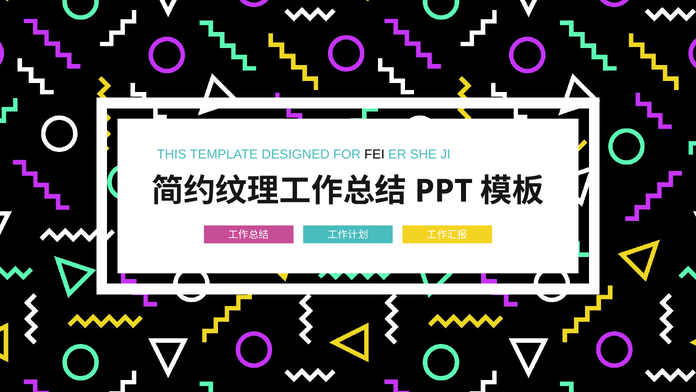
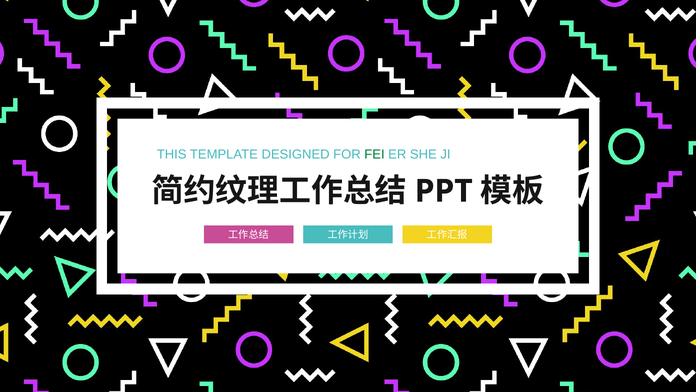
FEI colour: black -> green
